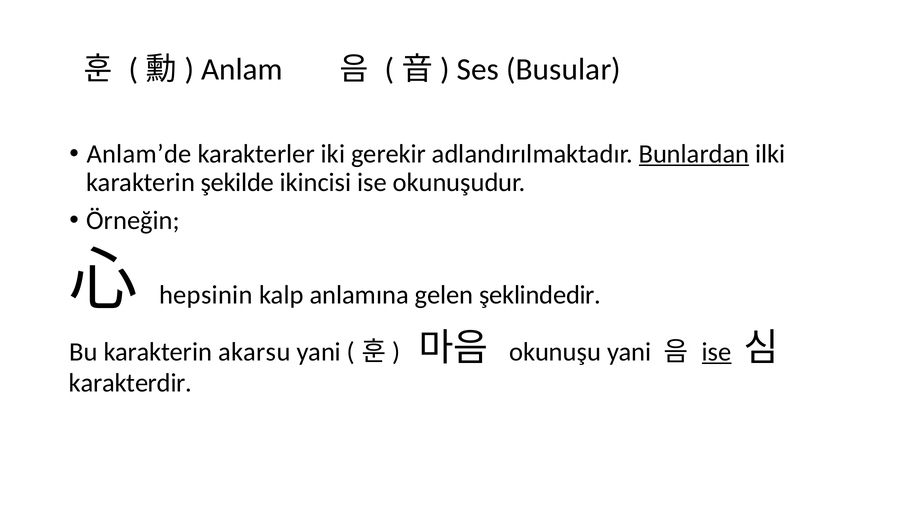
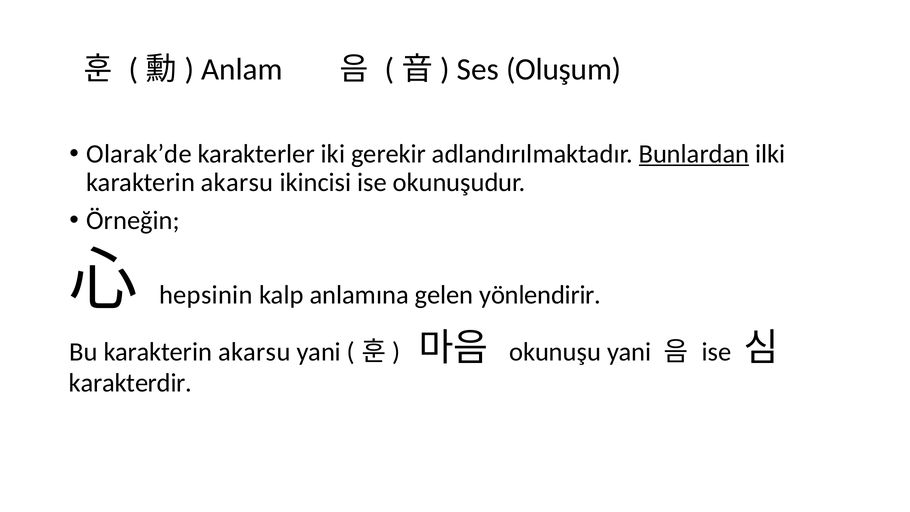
Busular: Busular -> Oluşum
Anlam’de: Anlam’de -> Olarak’de
şekilde at (237, 183): şekilde -> akarsu
şeklindedir: şeklindedir -> yönlendirir
ise at (717, 352) underline: present -> none
